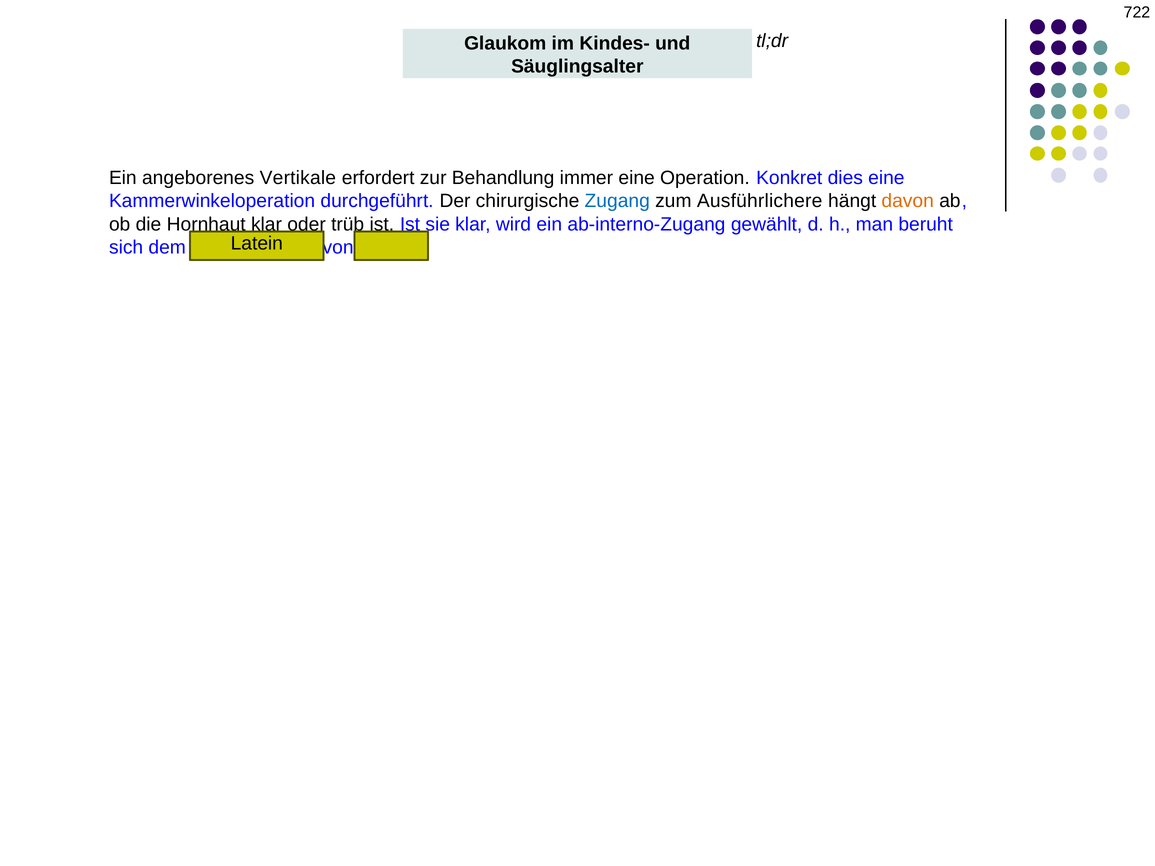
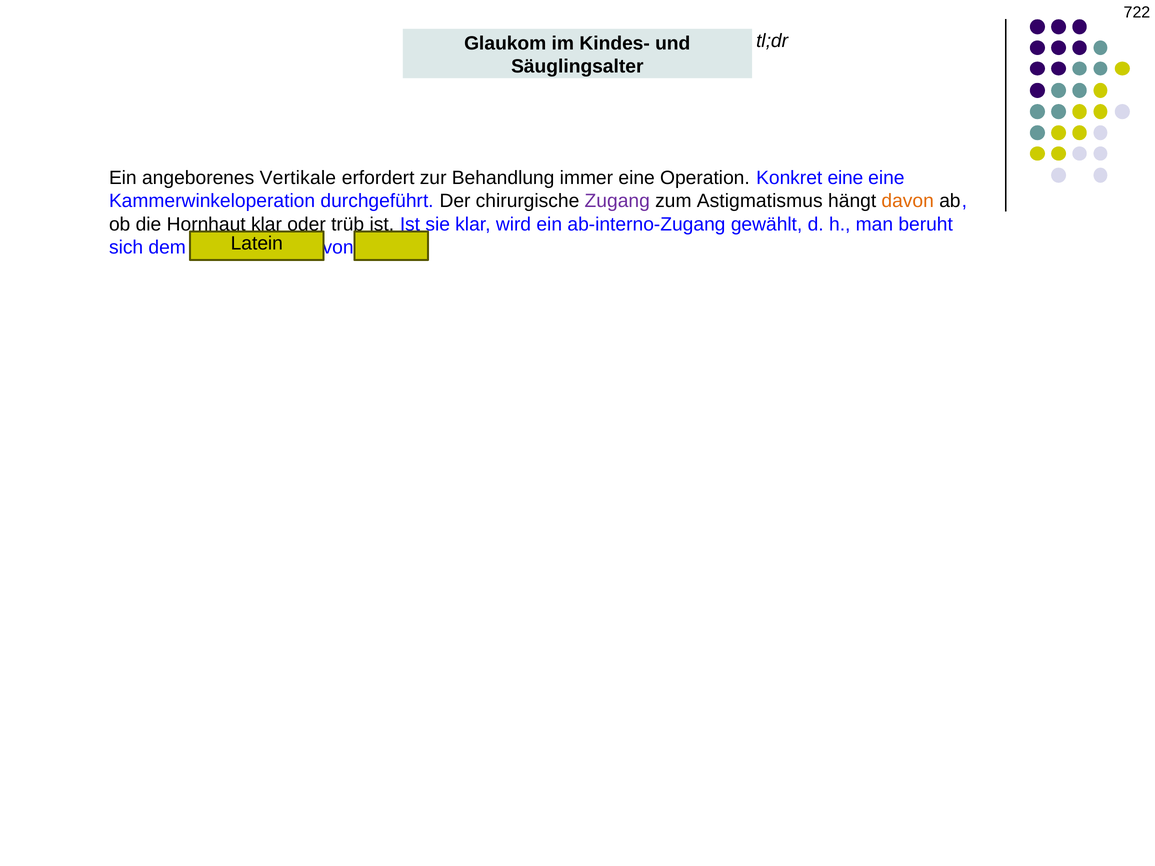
Konkret dies: dies -> eine
Zugang colour: blue -> purple
Ausführlichere: Ausführlichere -> Astigmatismus
